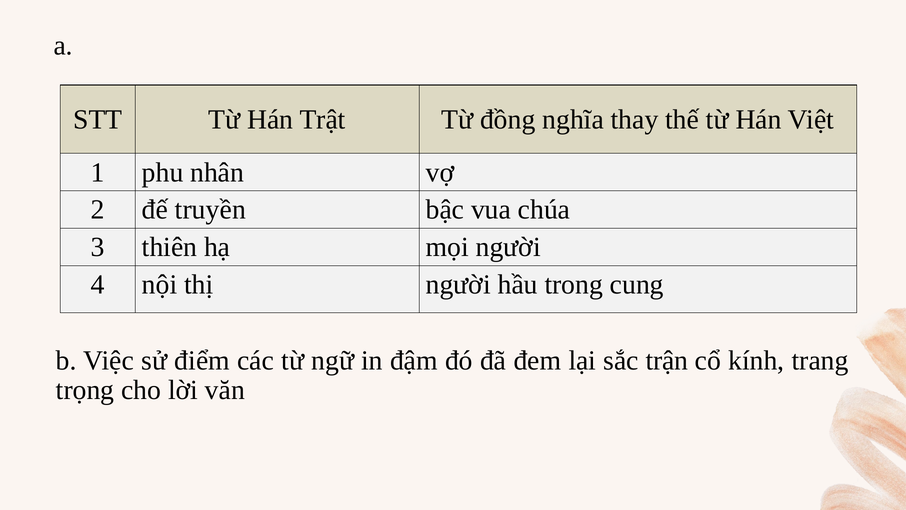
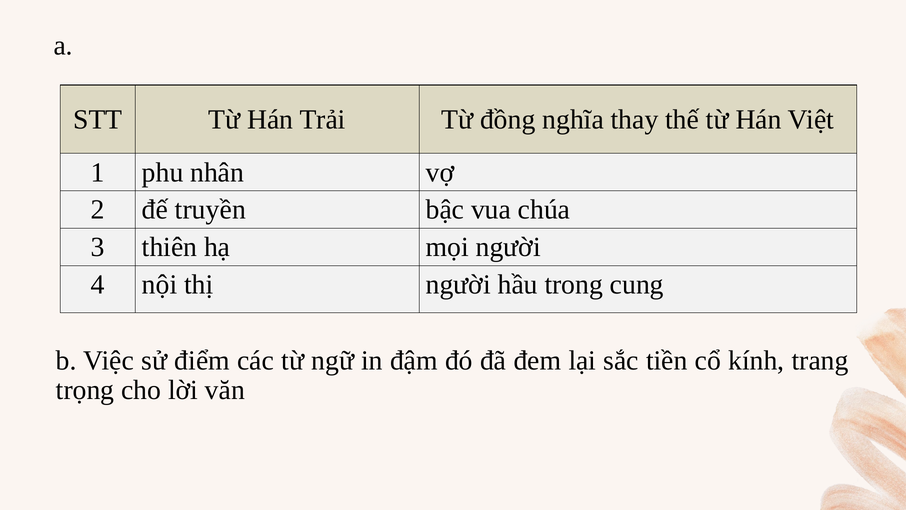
Trật: Trật -> Trải
trận: trận -> tiền
